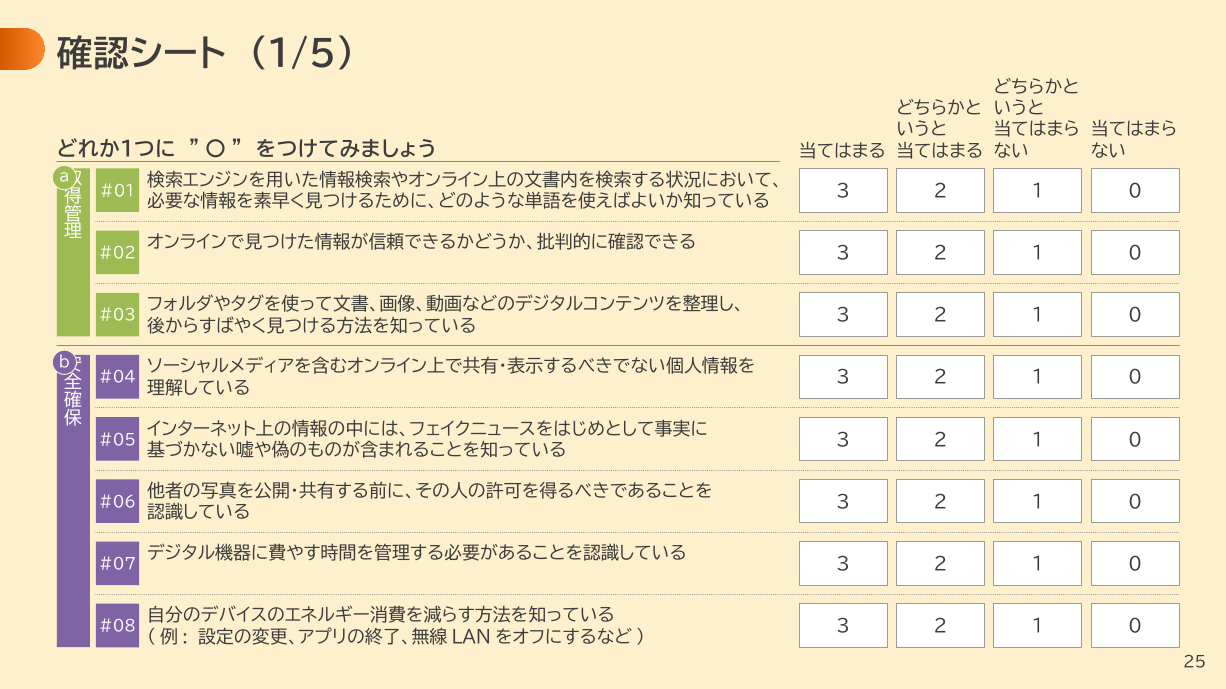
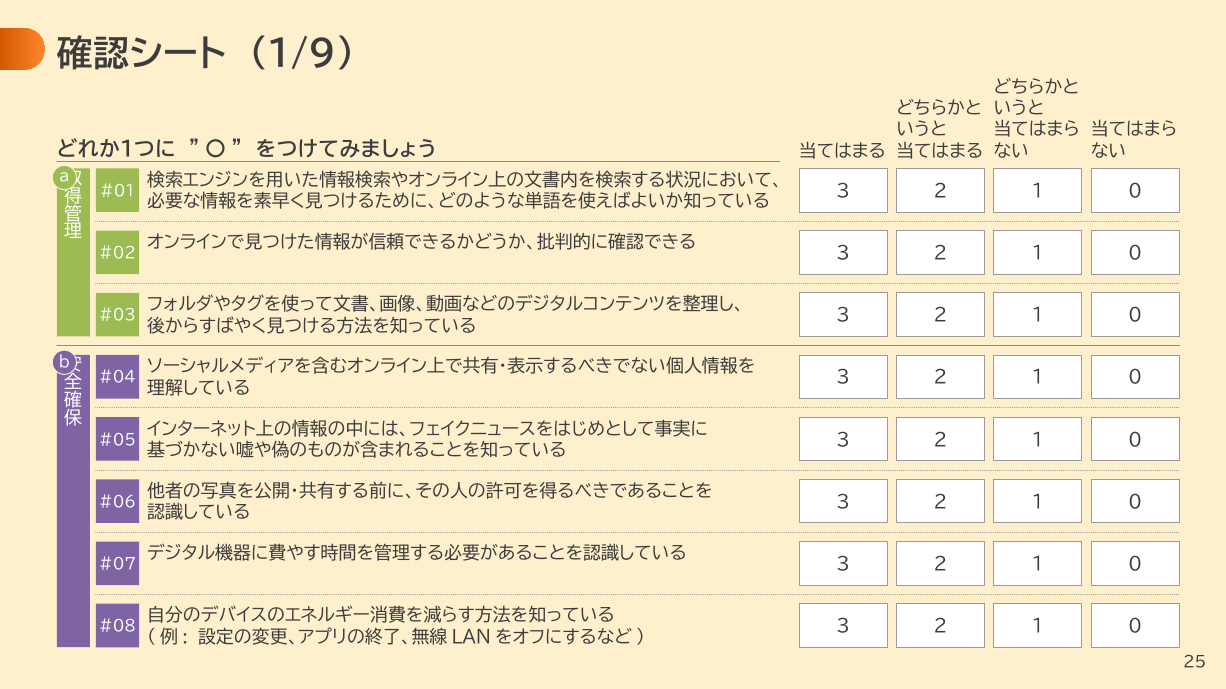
1/5: 1/5 -> 1/9
